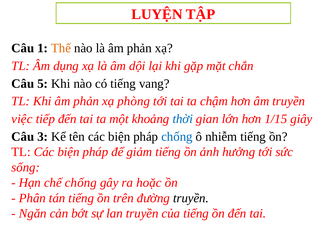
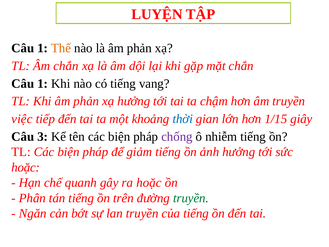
Âm dụng: dụng -> chắn
5 at (43, 83): 5 -> 1
xạ phòng: phòng -> hưởng
chống at (177, 136) colour: blue -> purple
sống at (26, 167): sống -> hoặc
chế chống: chống -> quanh
truyền at (191, 198) colour: black -> green
